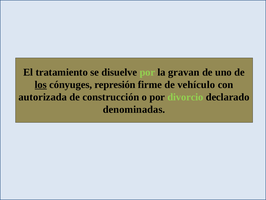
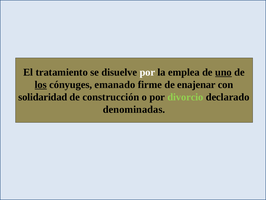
por at (147, 72) colour: light green -> white
gravan: gravan -> emplea
uno underline: none -> present
represión: represión -> emanado
vehículo: vehículo -> enajenar
autorizada: autorizada -> solidaridad
